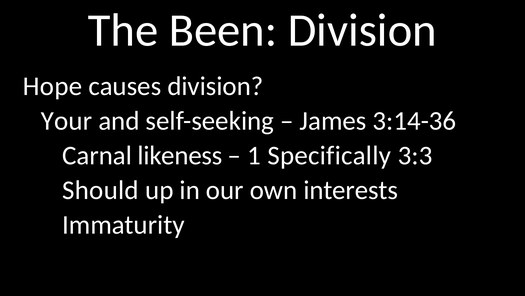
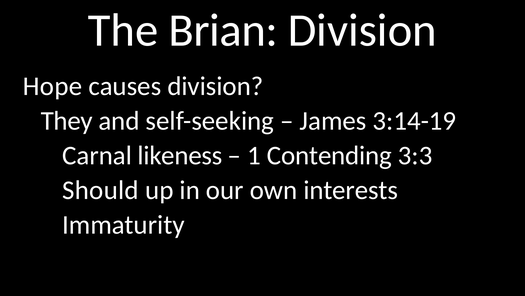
Been: Been -> Brian
Your: Your -> They
3:14-36: 3:14-36 -> 3:14-19
Specifically: Specifically -> Contending
